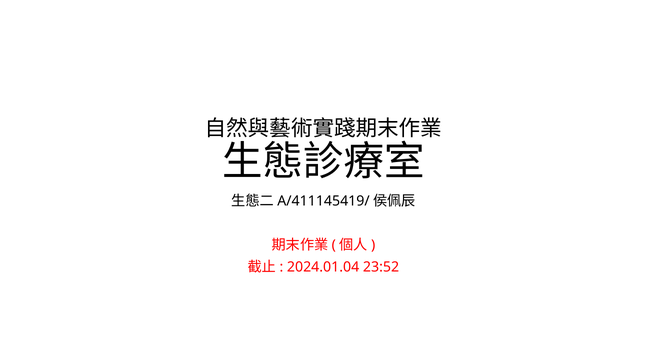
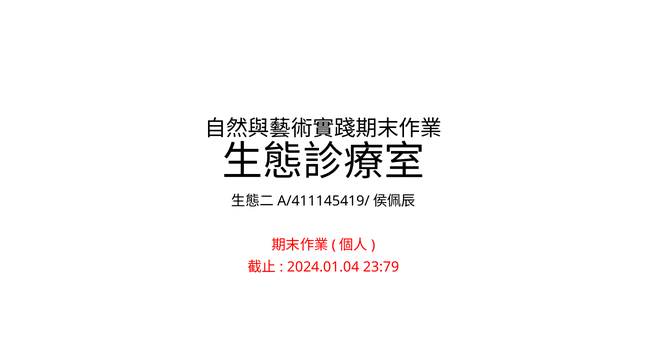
23:52: 23:52 -> 23:79
